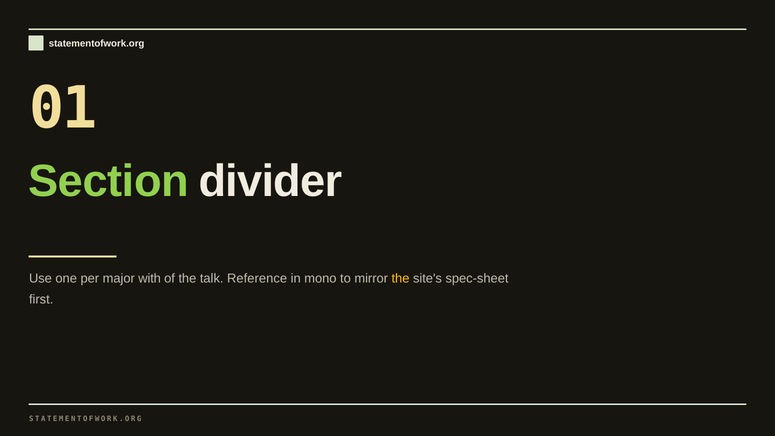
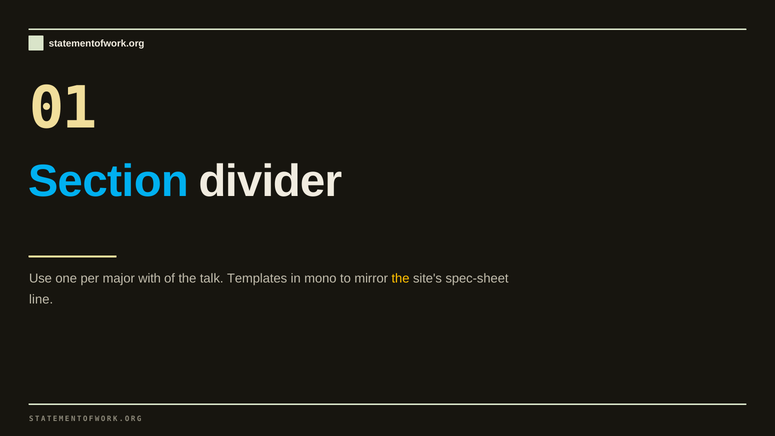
Section colour: light green -> light blue
Reference: Reference -> Templates
first: first -> line
